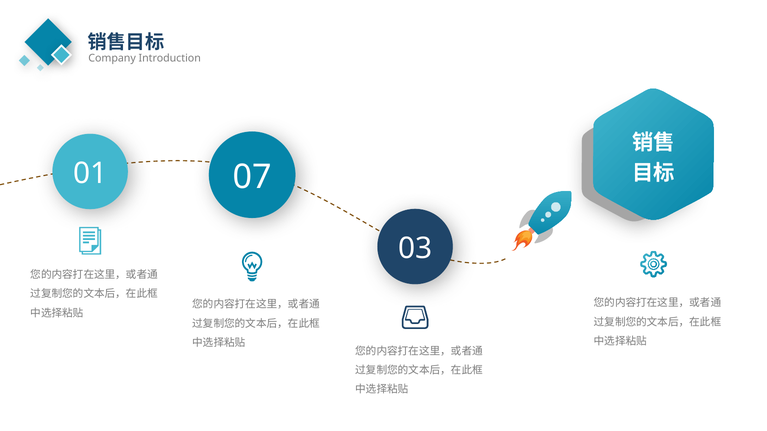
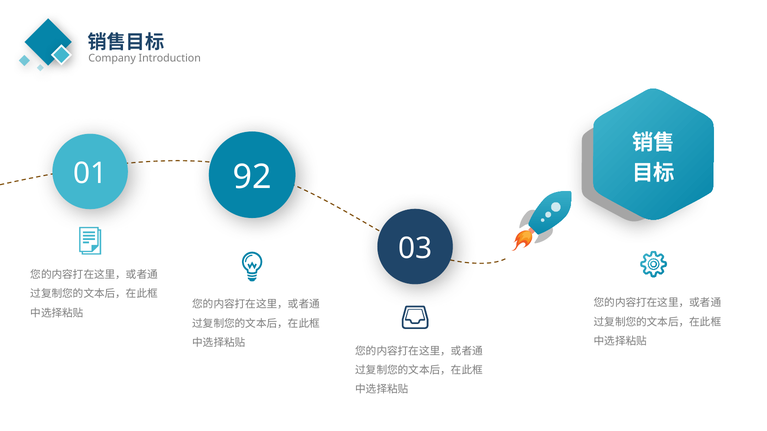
07: 07 -> 92
